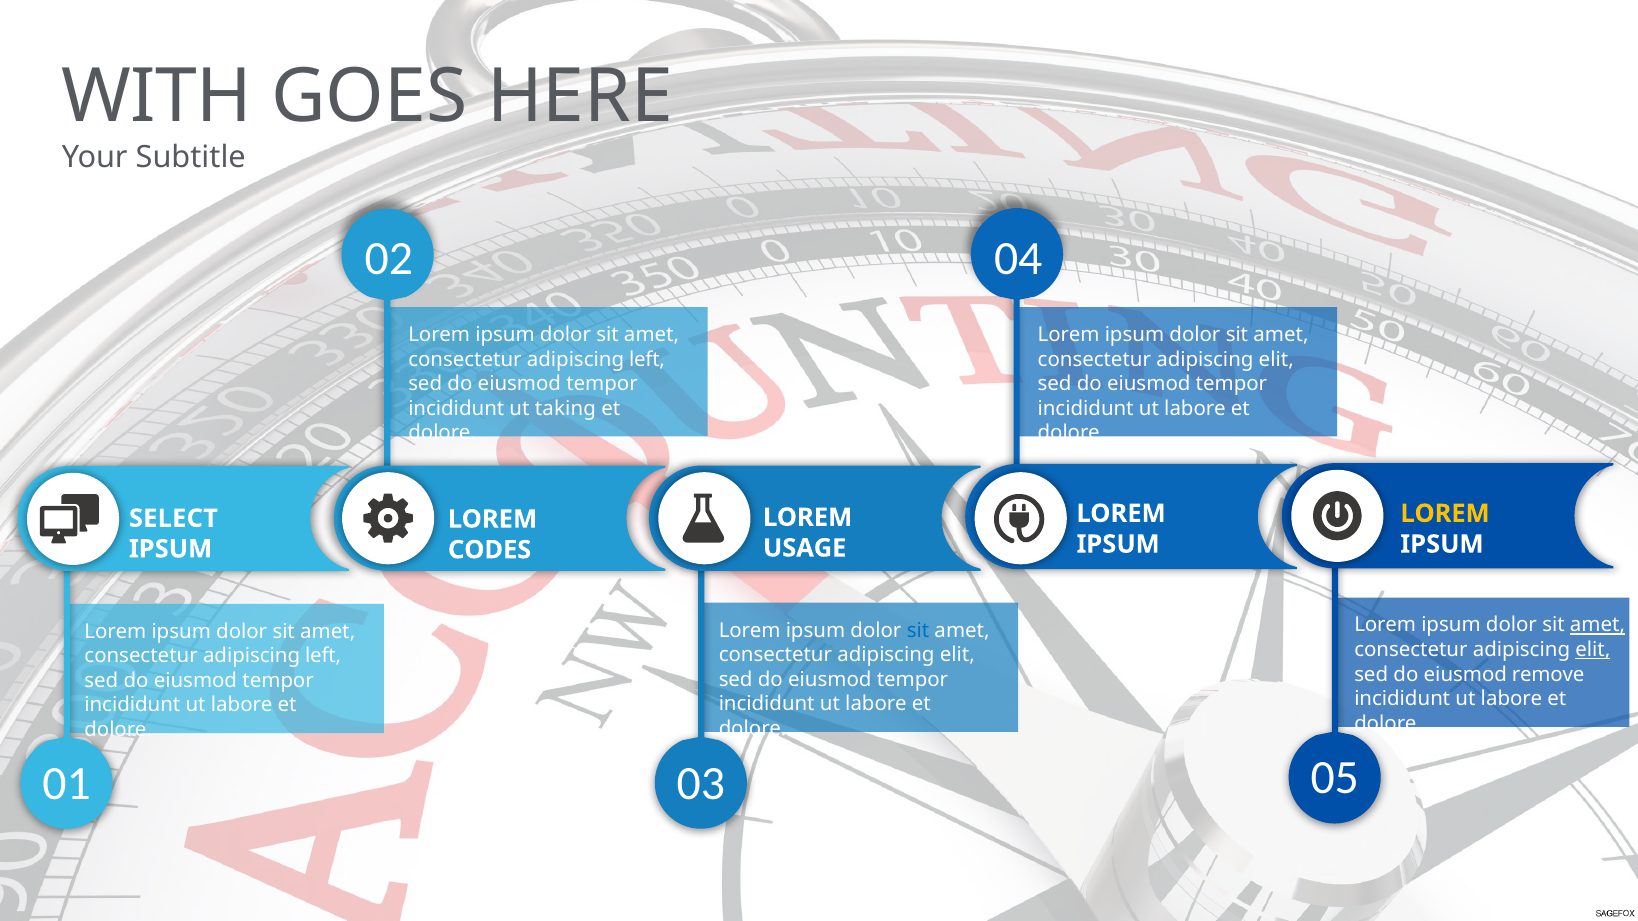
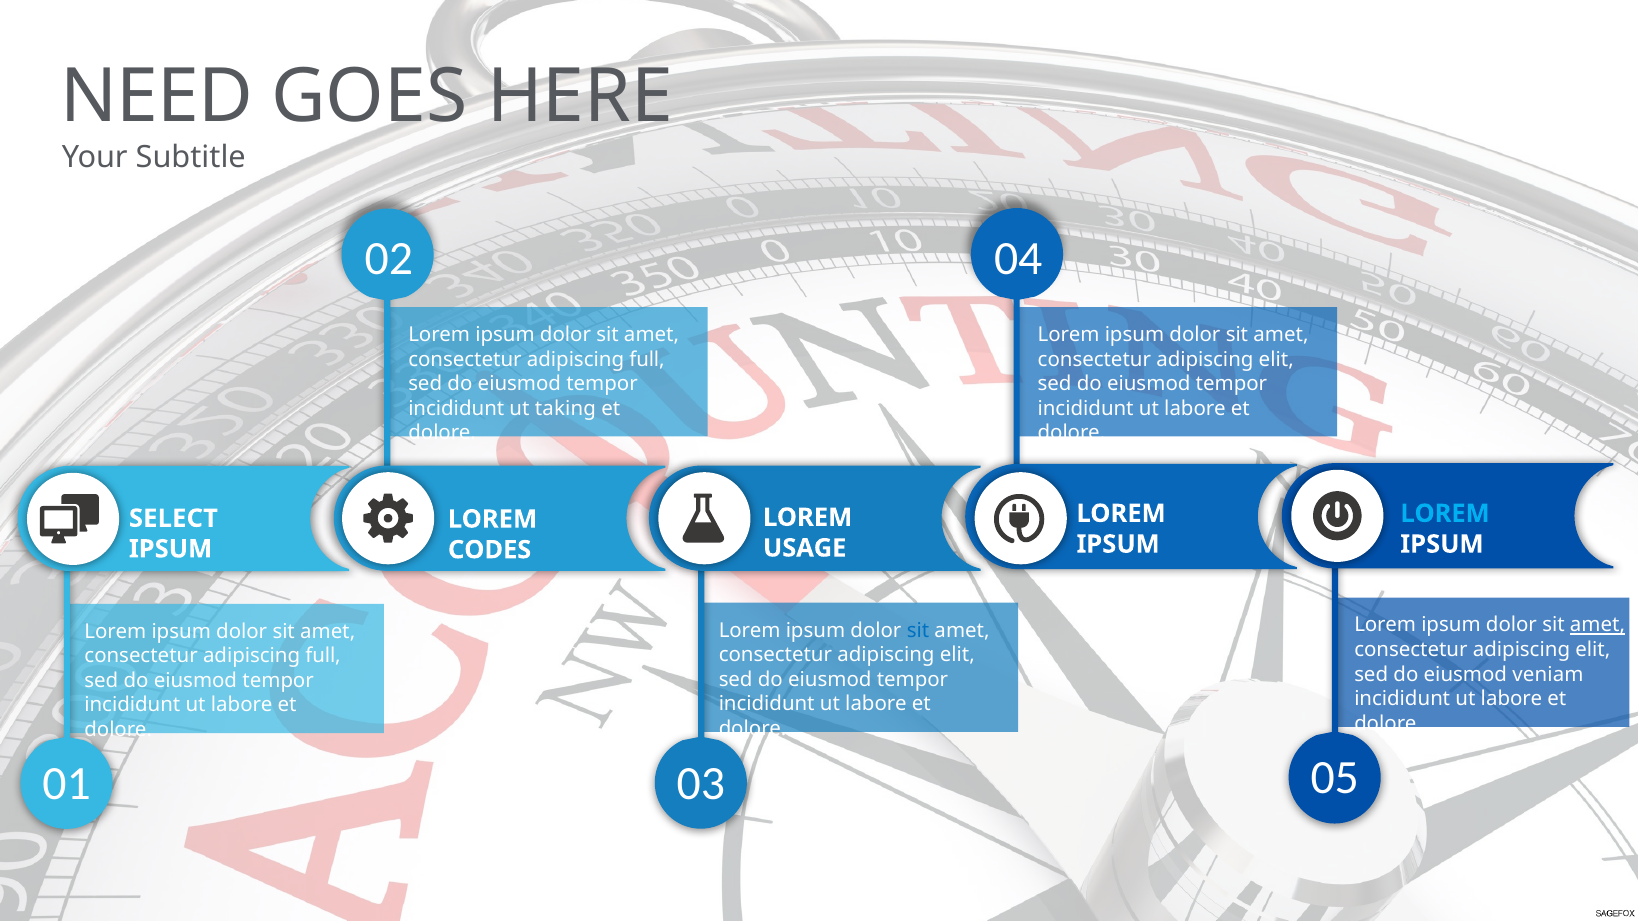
WITH: WITH -> NEED
left at (647, 359): left -> full
LOREM at (1445, 514) colour: yellow -> light blue
elit at (1593, 650) underline: present -> none
left at (323, 656): left -> full
remove: remove -> veniam
